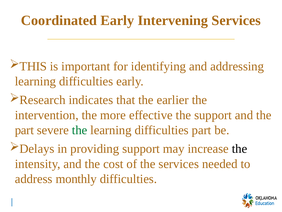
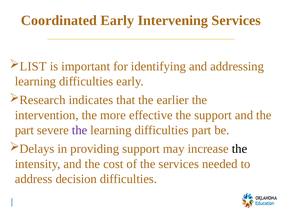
THIS: THIS -> LIST
the at (80, 130) colour: green -> purple
monthly: monthly -> decision
